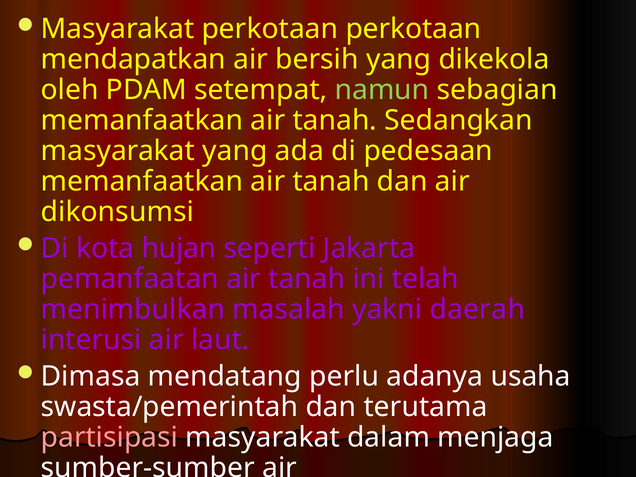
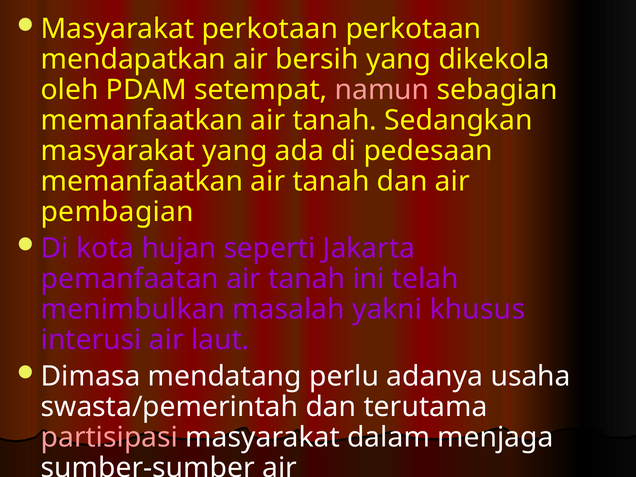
namun colour: light green -> pink
dikonsumsi: dikonsumsi -> pembagian
daerah: daerah -> khusus
